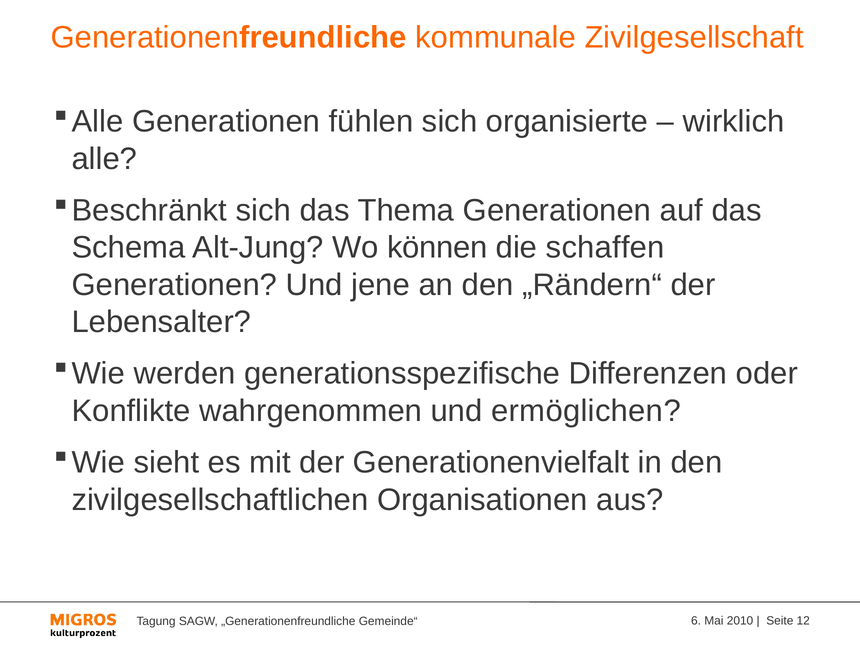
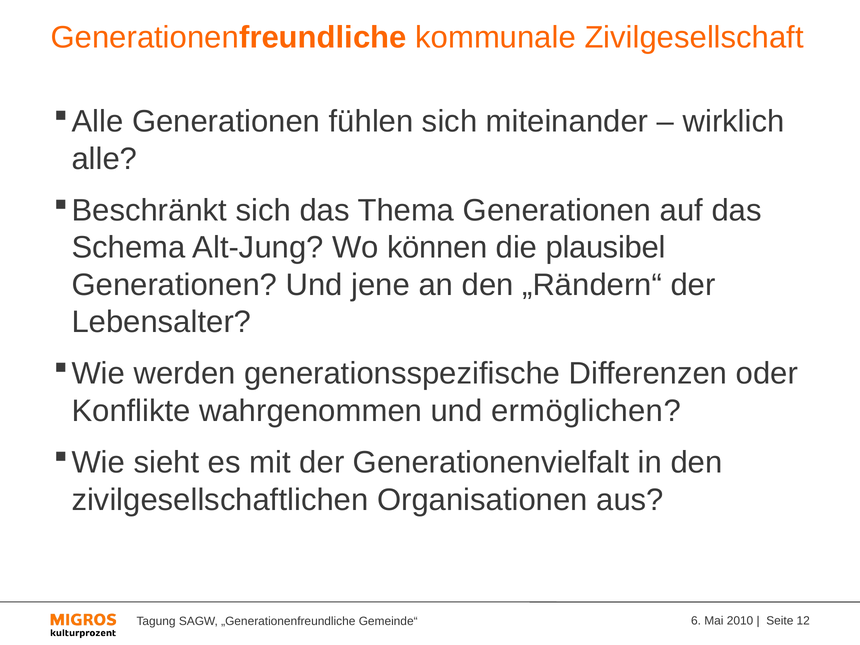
organisierte: organisierte -> miteinander
schaffen: schaffen -> plausibel
